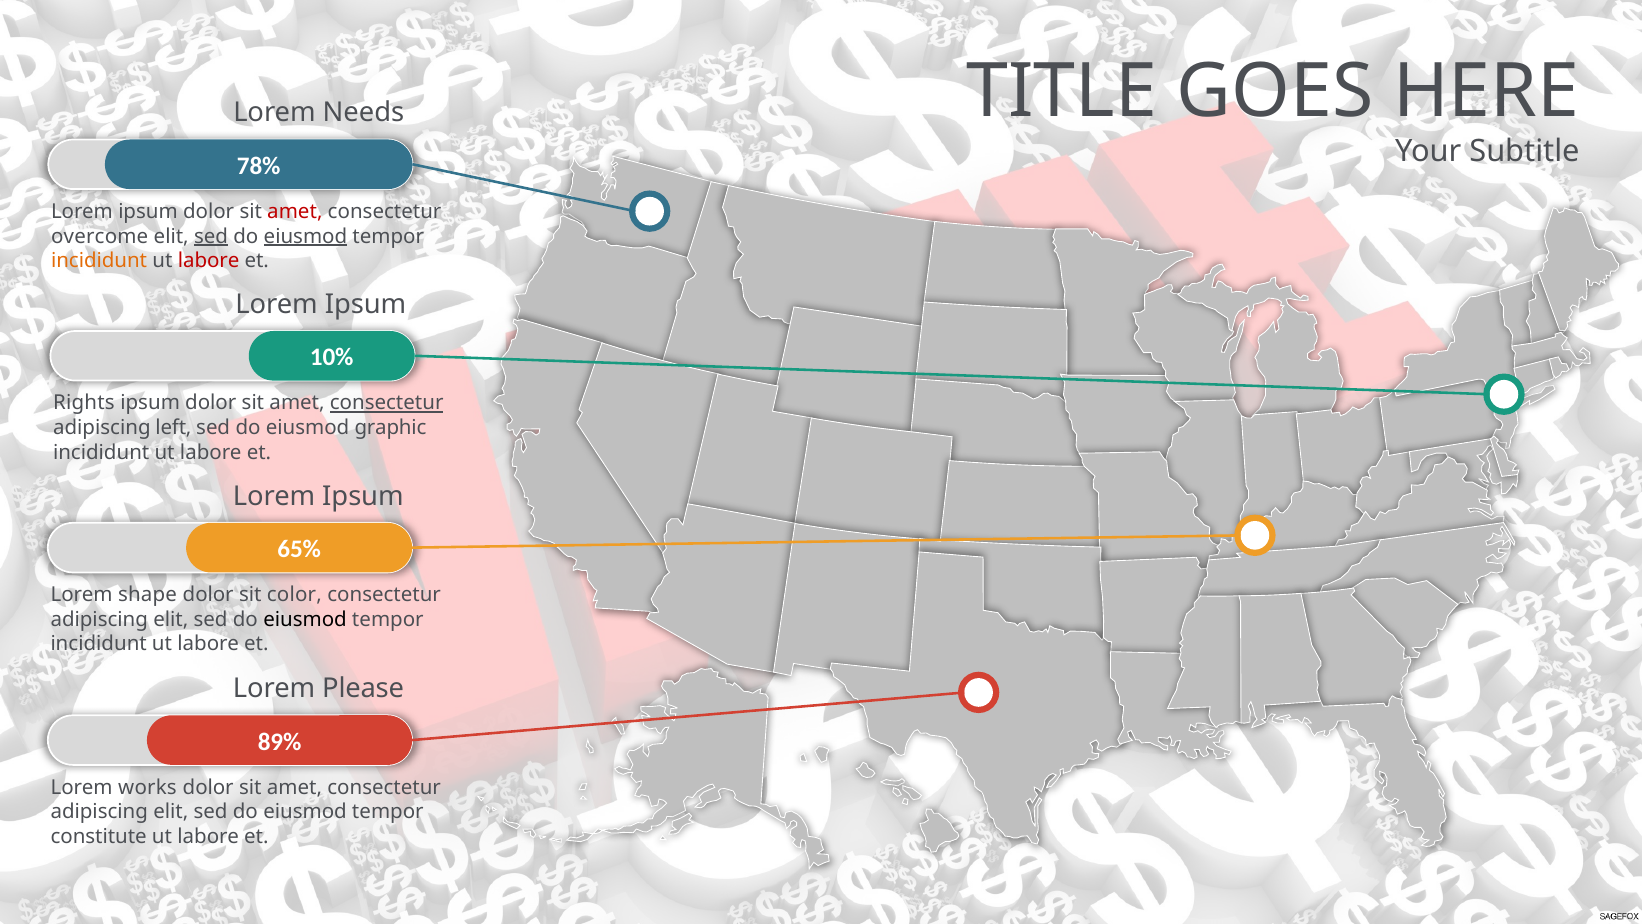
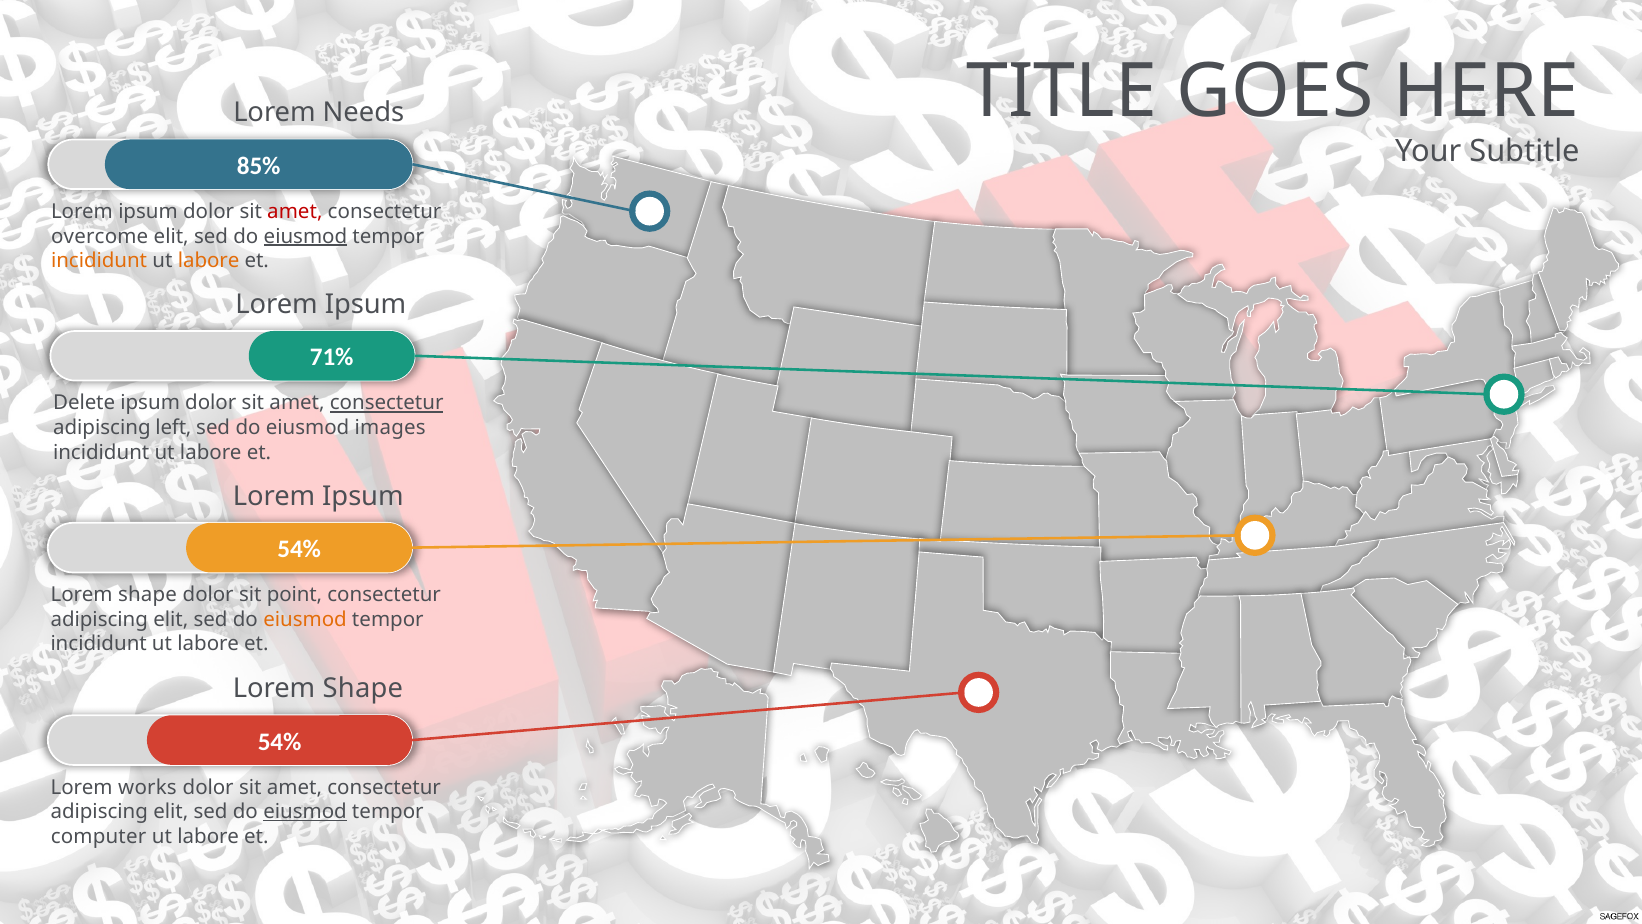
78%: 78% -> 85%
sed at (211, 236) underline: present -> none
labore at (209, 261) colour: red -> orange
10%: 10% -> 71%
Rights: Rights -> Delete
graphic: graphic -> images
65% at (299, 549): 65% -> 54%
color: color -> point
eiusmod at (305, 619) colour: black -> orange
Please at (363, 688): Please -> Shape
89% at (280, 741): 89% -> 54%
eiusmod at (305, 812) underline: none -> present
constitute: constitute -> computer
